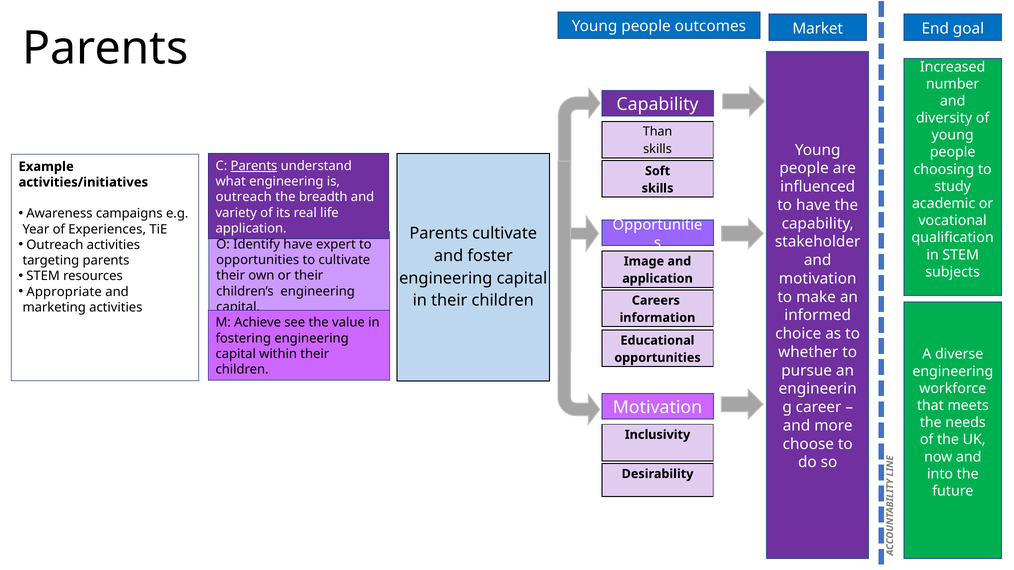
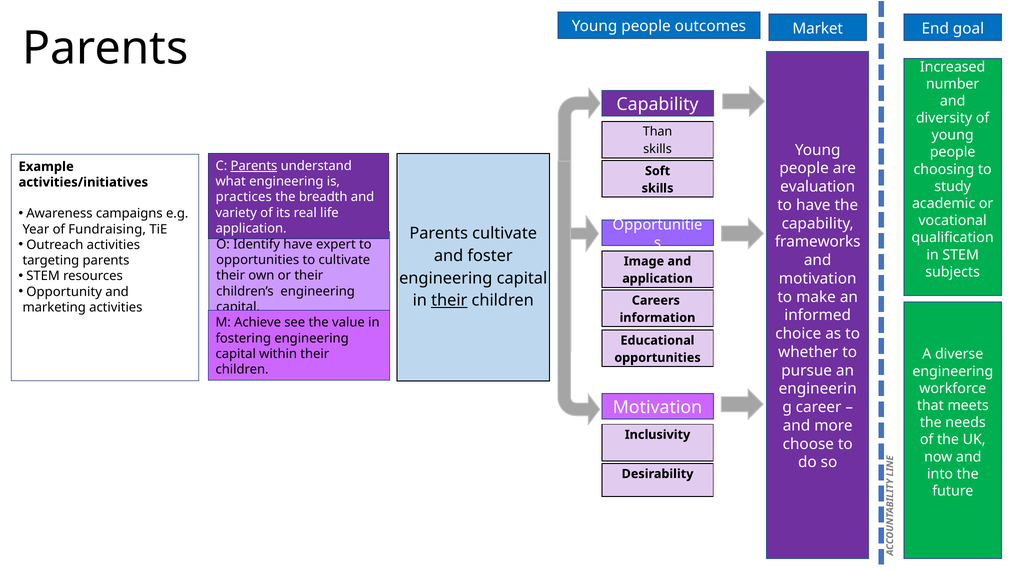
influenced: influenced -> evaluation
outreach at (244, 197): outreach -> practices
Experiences: Experiences -> Fundraising
stakeholder: stakeholder -> frameworks
Appropriate: Appropriate -> Opportunity
their at (449, 301) underline: none -> present
